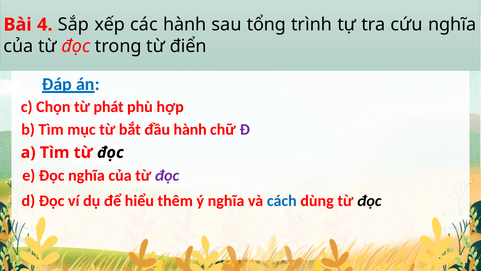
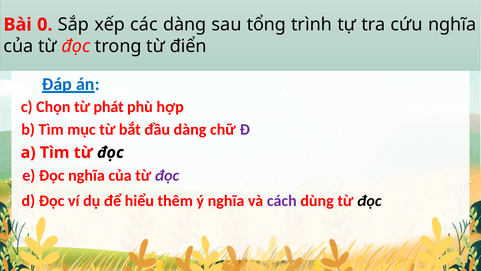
4: 4 -> 0
các hành: hành -> dàng
đầu hành: hành -> dàng
cách colour: blue -> purple
